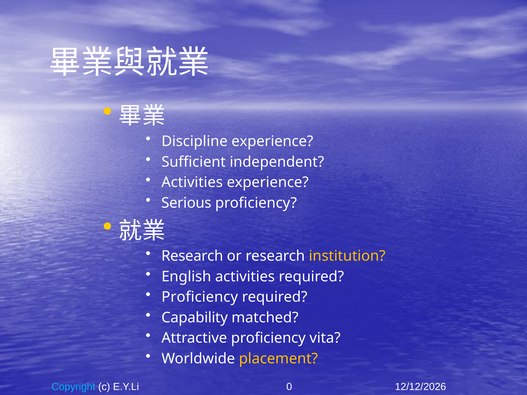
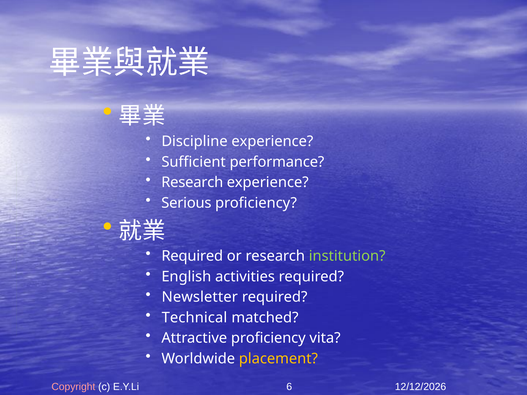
independent: independent -> performance
Activities at (192, 182): Activities -> Research
Research at (192, 256): Research -> Required
institution colour: yellow -> light green
Proficiency at (200, 297): Proficiency -> Newsletter
Capability: Capability -> Technical
Copyright colour: light blue -> pink
0: 0 -> 6
